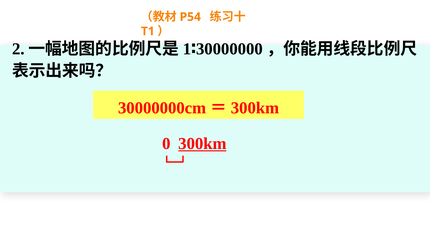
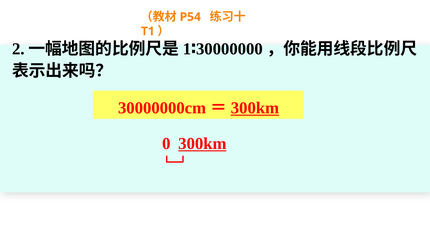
300km at (255, 108) underline: none -> present
